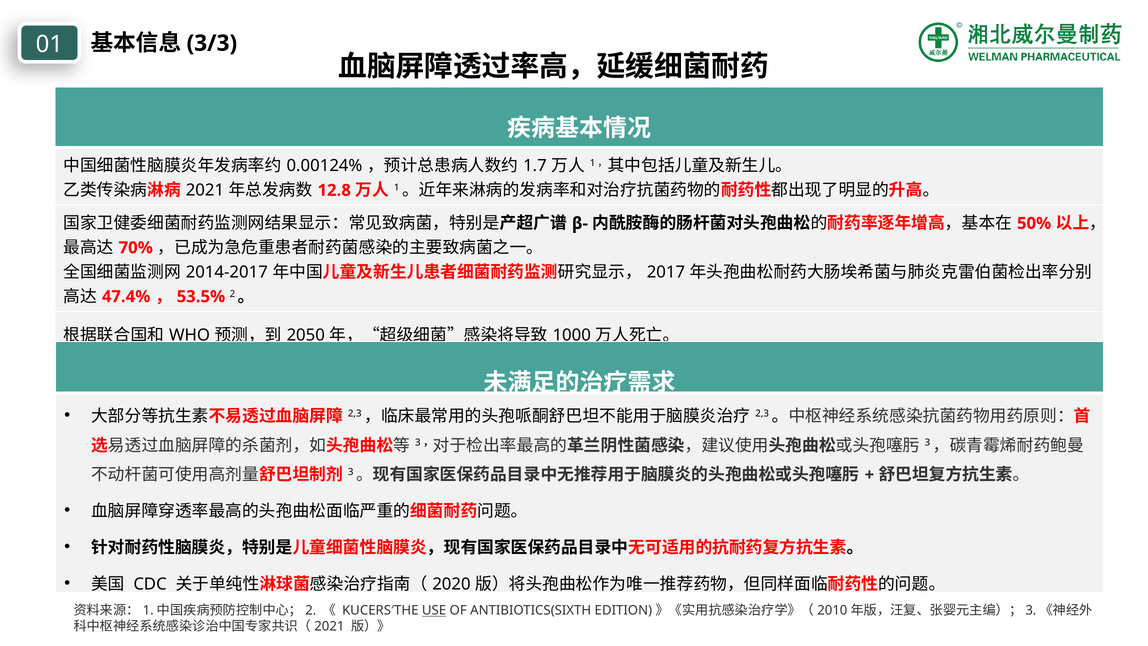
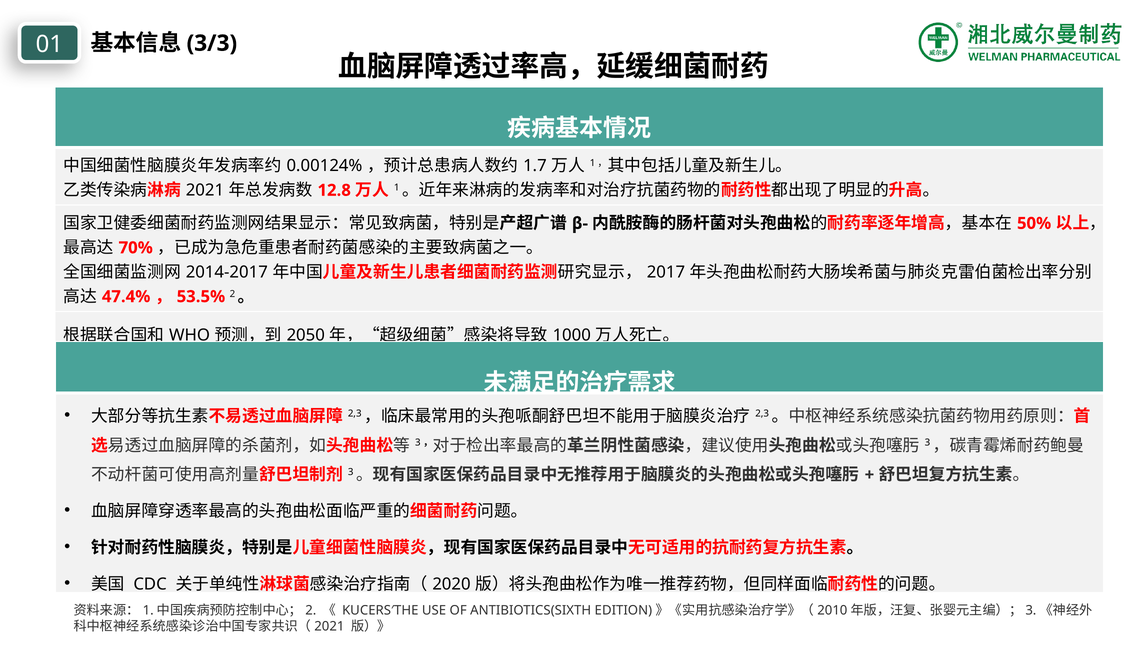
USE underline: present -> none
